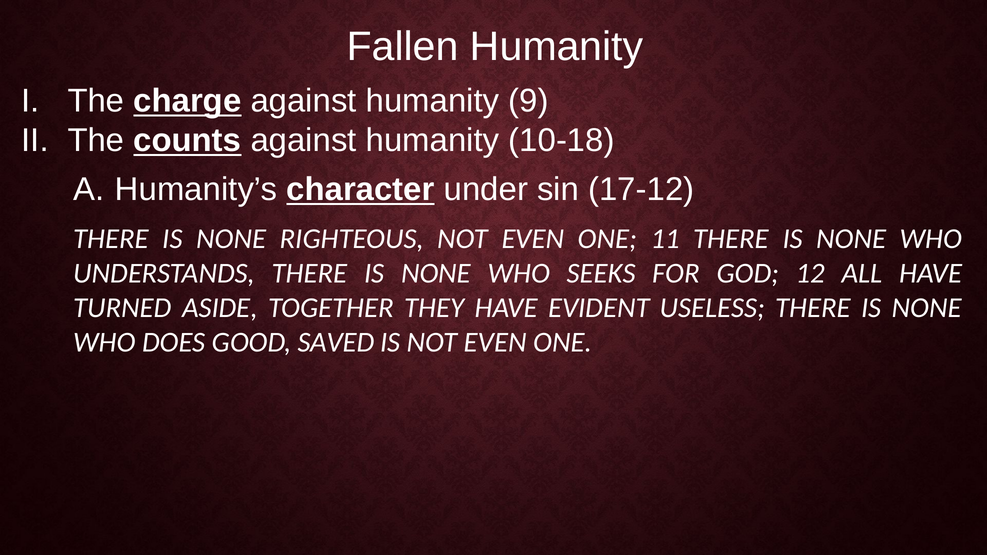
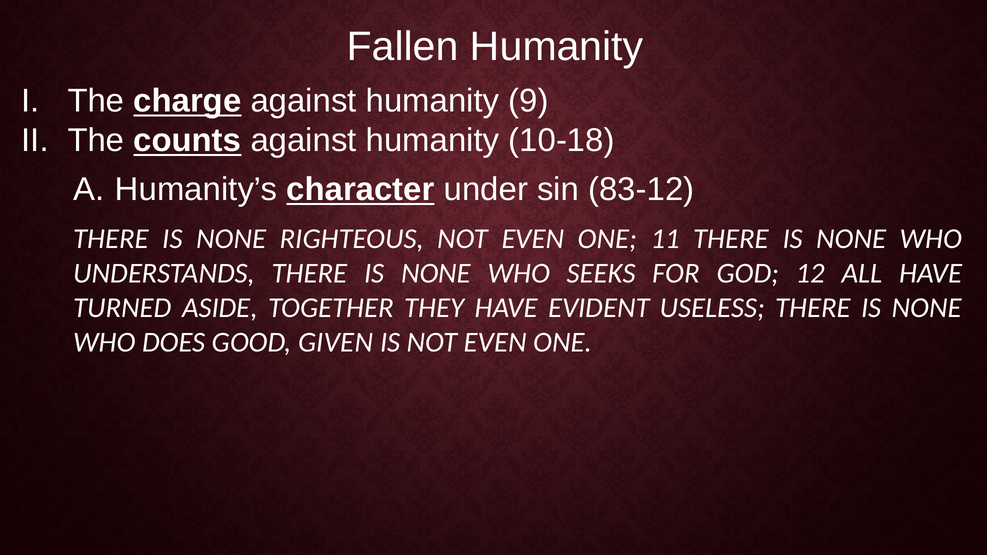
17-12: 17-12 -> 83-12
SAVED: SAVED -> GIVEN
